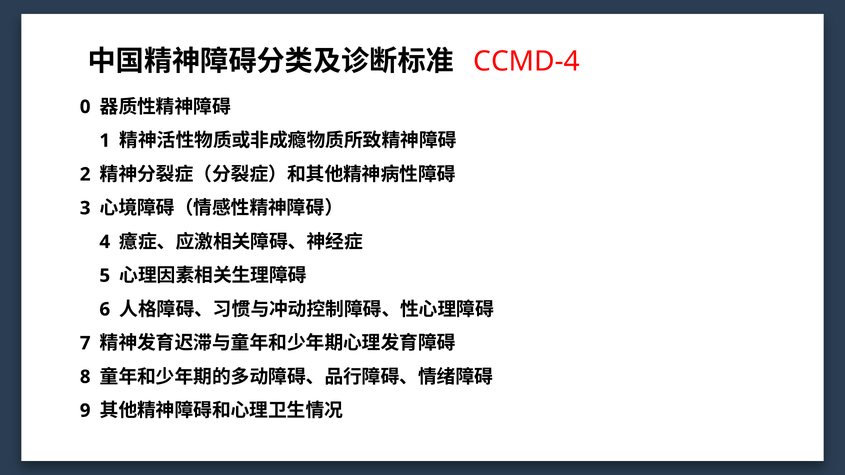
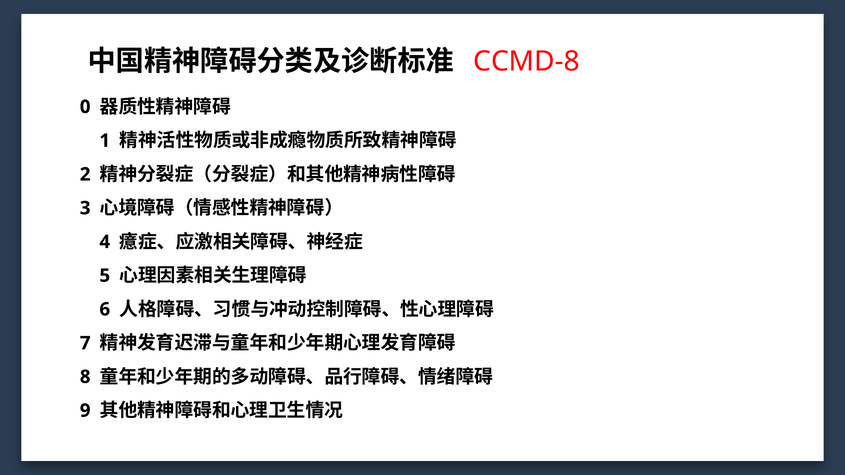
CCMD-4: CCMD-4 -> CCMD-8
